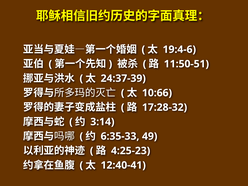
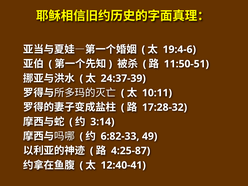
10:66: 10:66 -> 10:11
6:35-33: 6:35-33 -> 6:82-33
4:25-23: 4:25-23 -> 4:25-87
